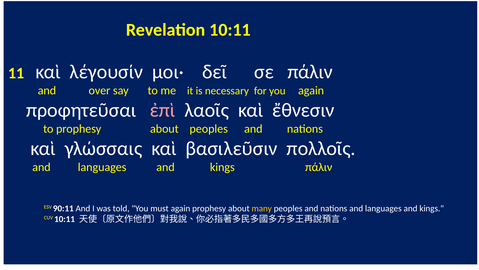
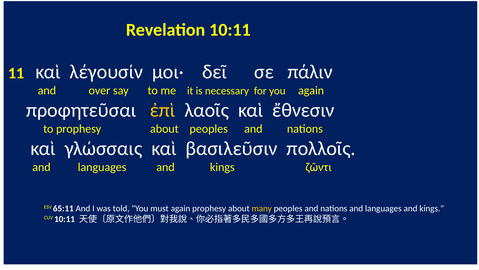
ἐπὶ colour: pink -> yellow
kings πάλιν: πάλιν -> ζῶντι
90:11: 90:11 -> 65:11
